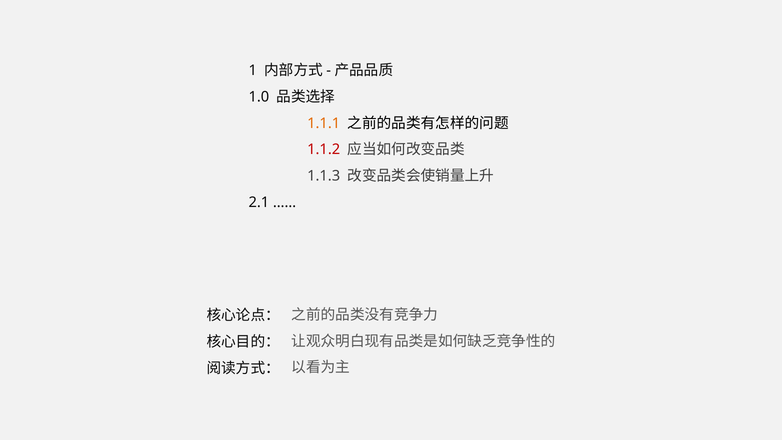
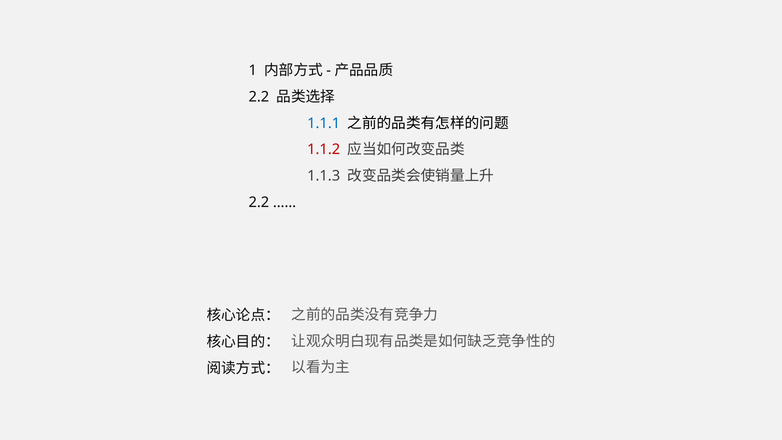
1.0 at (259, 97): 1.0 -> 2.2
1.1.1 colour: orange -> blue
2.1 at (259, 202): 2.1 -> 2.2
